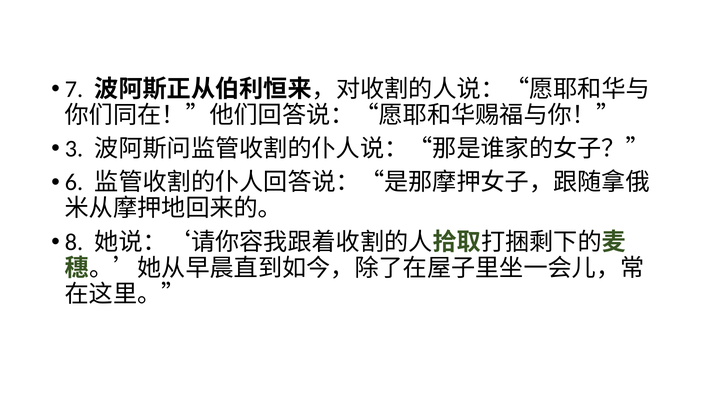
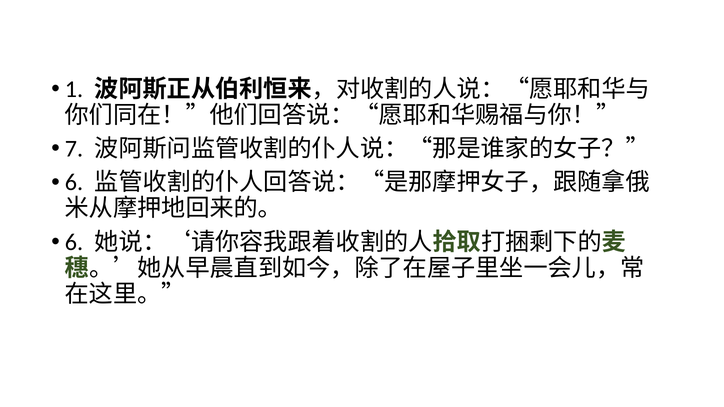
7: 7 -> 1
3: 3 -> 7
8 at (74, 242): 8 -> 6
